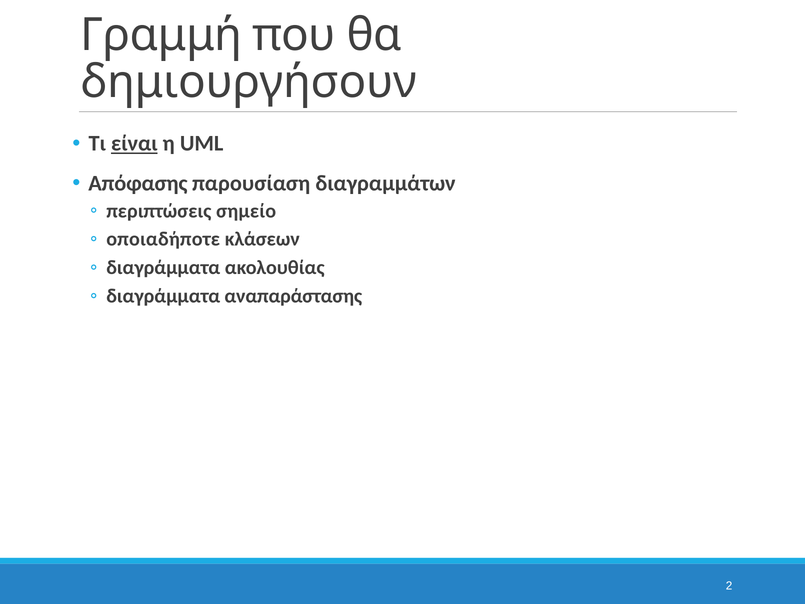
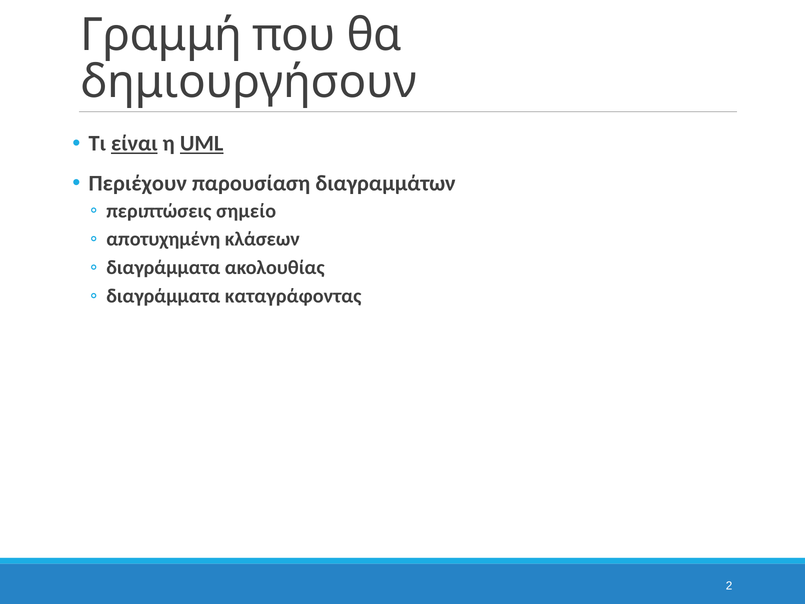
UML underline: none -> present
Απόφασης: Απόφασης -> Περιέχουν
οποιαδήποτε: οποιαδήποτε -> αποτυχημένη
αναπαράστασης: αναπαράστασης -> καταγράφοντας
